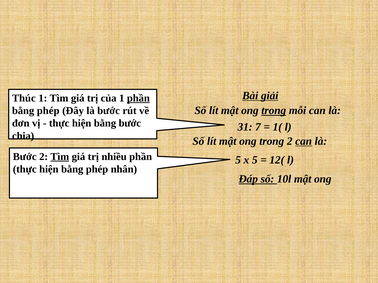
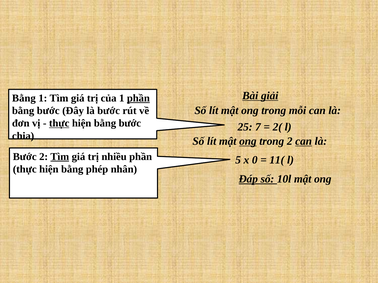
Thúc at (24, 98): Thúc -> Bằng
trong at (274, 111) underline: present -> none
phép at (48, 111): phép -> bước
thực at (59, 123) underline: none -> present
31: 31 -> 25
1(: 1( -> 2(
ong at (248, 141) underline: none -> present
x 5: 5 -> 0
12(: 12( -> 11(
